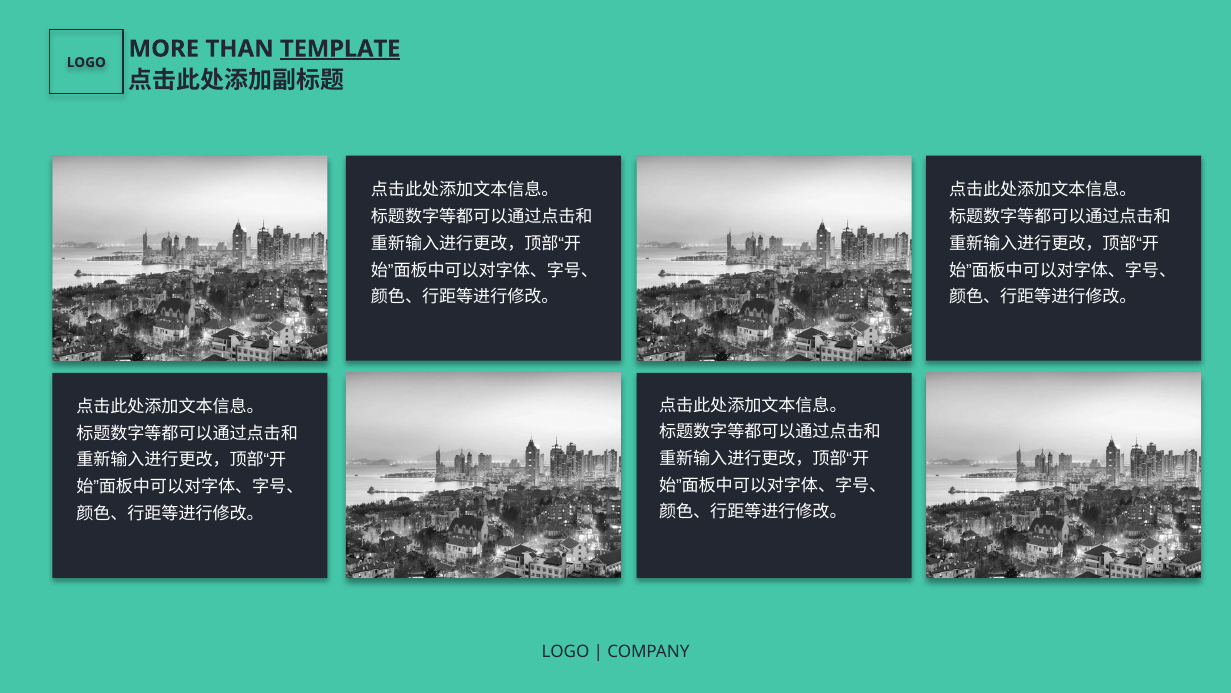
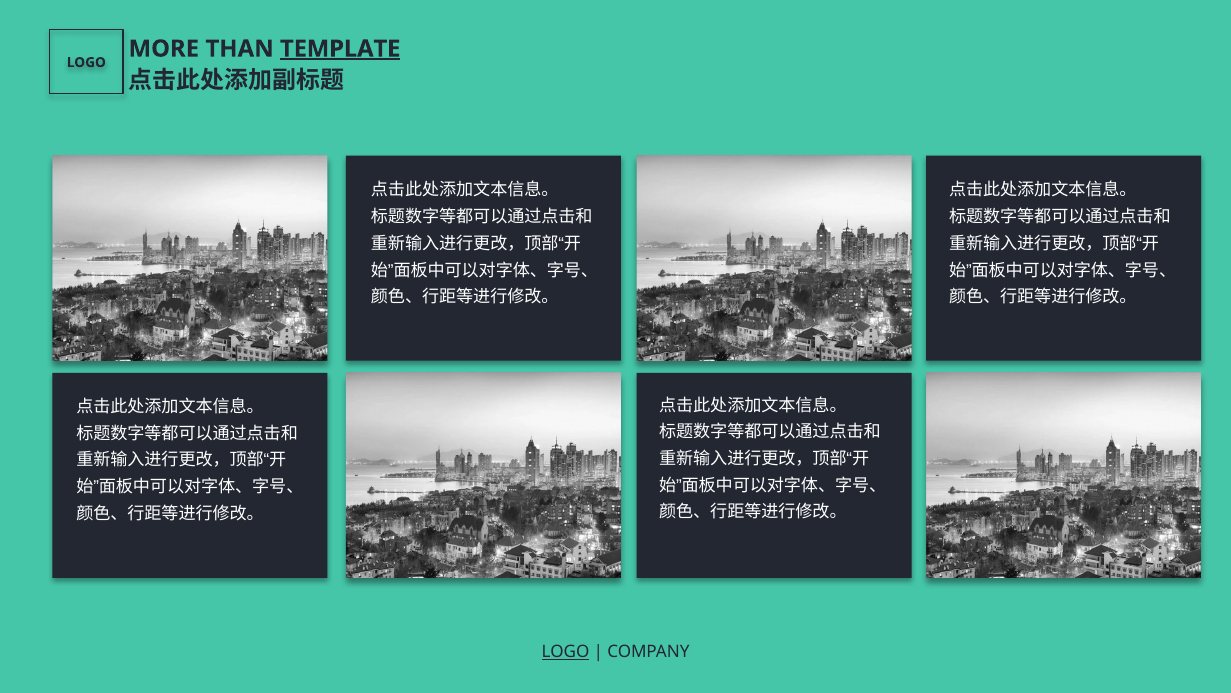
LOGO at (566, 651) underline: none -> present
